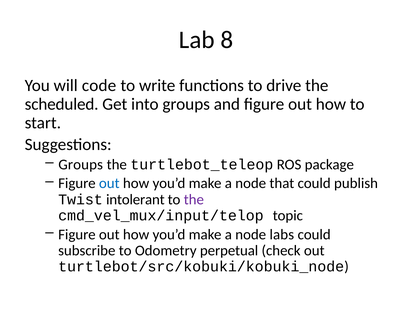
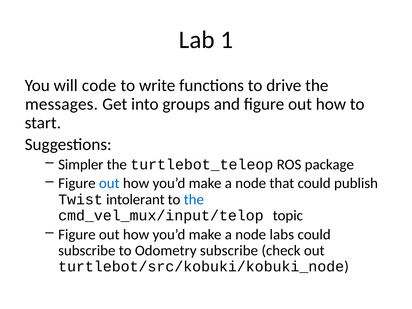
8: 8 -> 1
scheduled: scheduled -> messages
Groups at (81, 164): Groups -> Simpler
the at (194, 199) colour: purple -> blue
Odometry perpetual: perpetual -> subscribe
